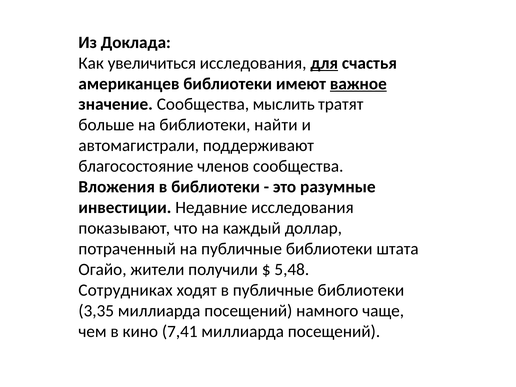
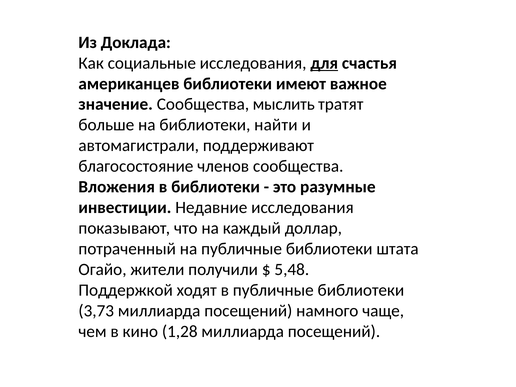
увеличиться: увеличиться -> социальные
важное underline: present -> none
Сотрудниках: Сотрудниках -> Поддержкой
3,35: 3,35 -> 3,73
7,41: 7,41 -> 1,28
